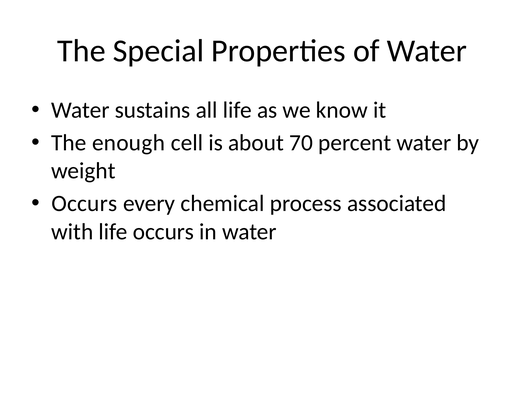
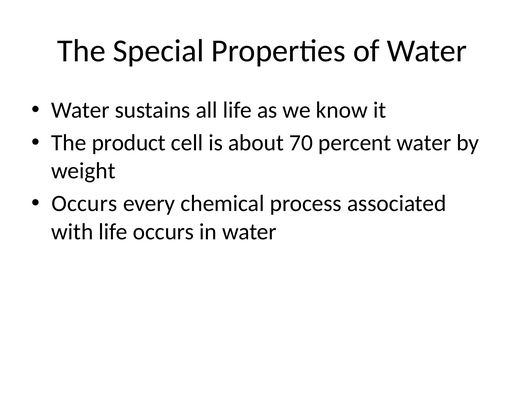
enough: enough -> product
